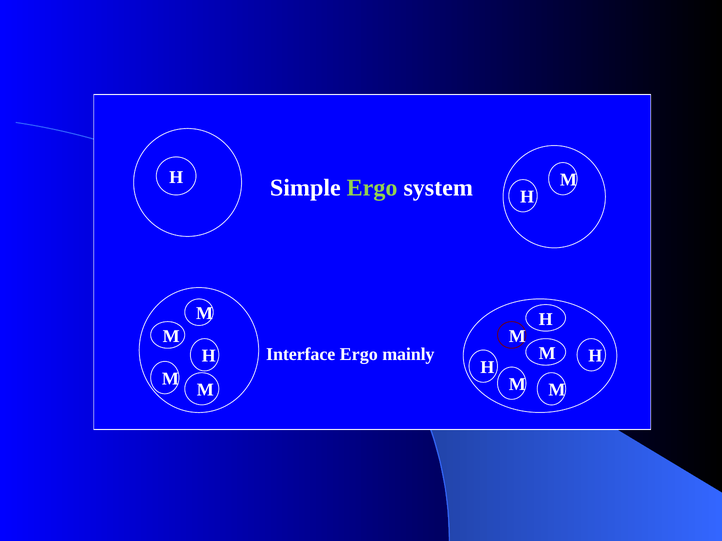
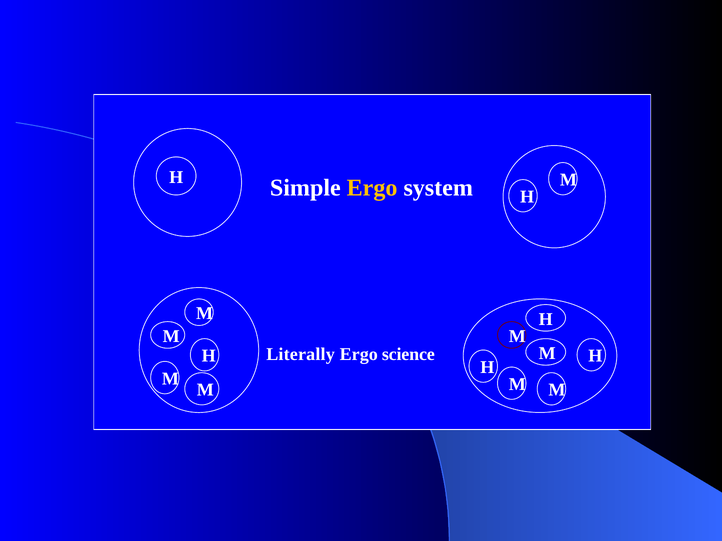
Ergo at (372, 188) colour: light green -> yellow
Interface: Interface -> Literally
mainly: mainly -> science
